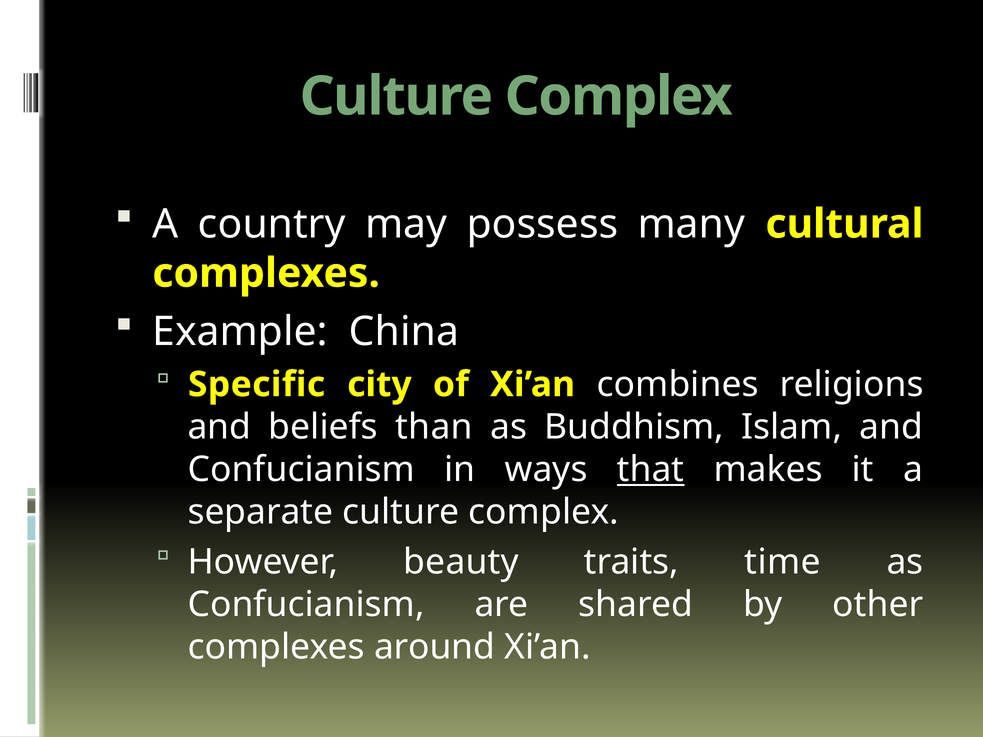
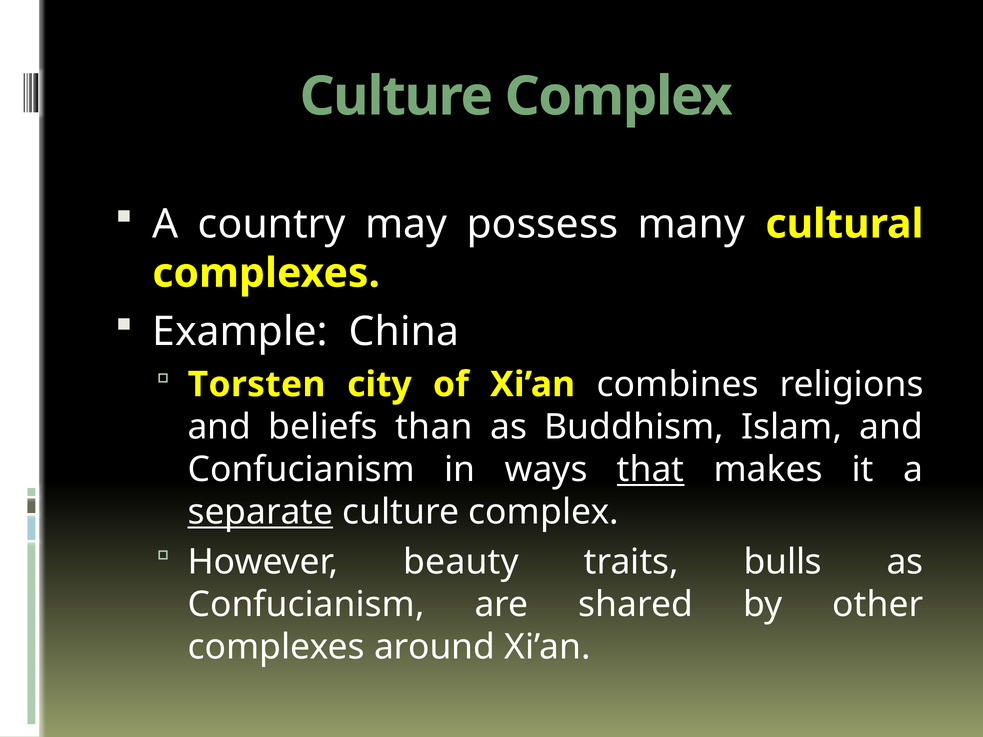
Specific: Specific -> Torsten
separate underline: none -> present
time: time -> bulls
